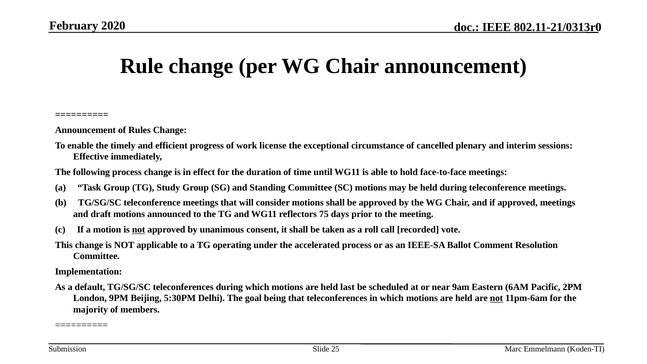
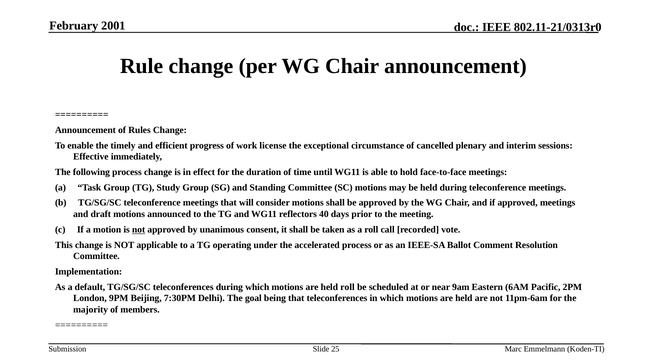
2020: 2020 -> 2001
75: 75 -> 40
held last: last -> roll
5:30PM: 5:30PM -> 7:30PM
not at (496, 298) underline: present -> none
